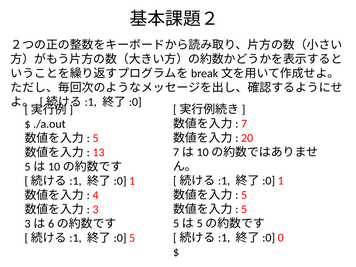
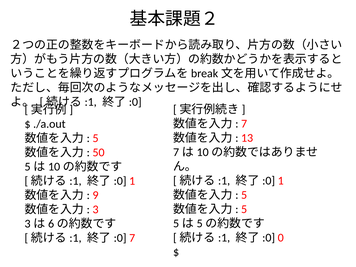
20: 20 -> 13
13: 13 -> 50
4: 4 -> 9
5 at (132, 238): 5 -> 7
